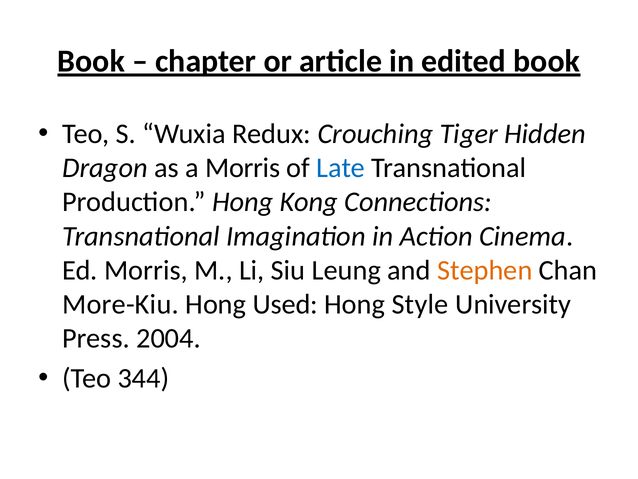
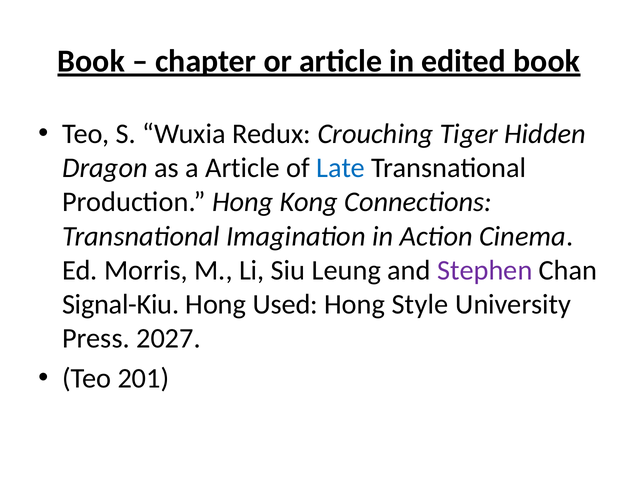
a Morris: Morris -> Article
Stephen colour: orange -> purple
More-Kiu: More-Kiu -> Signal-Kiu
2004: 2004 -> 2027
344: 344 -> 201
